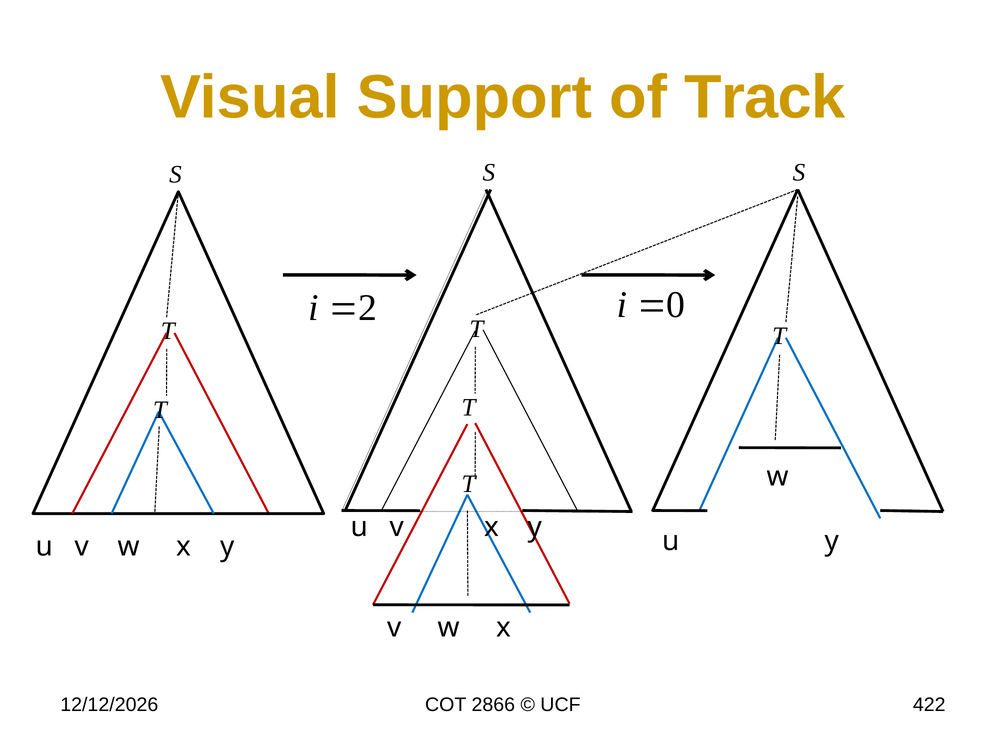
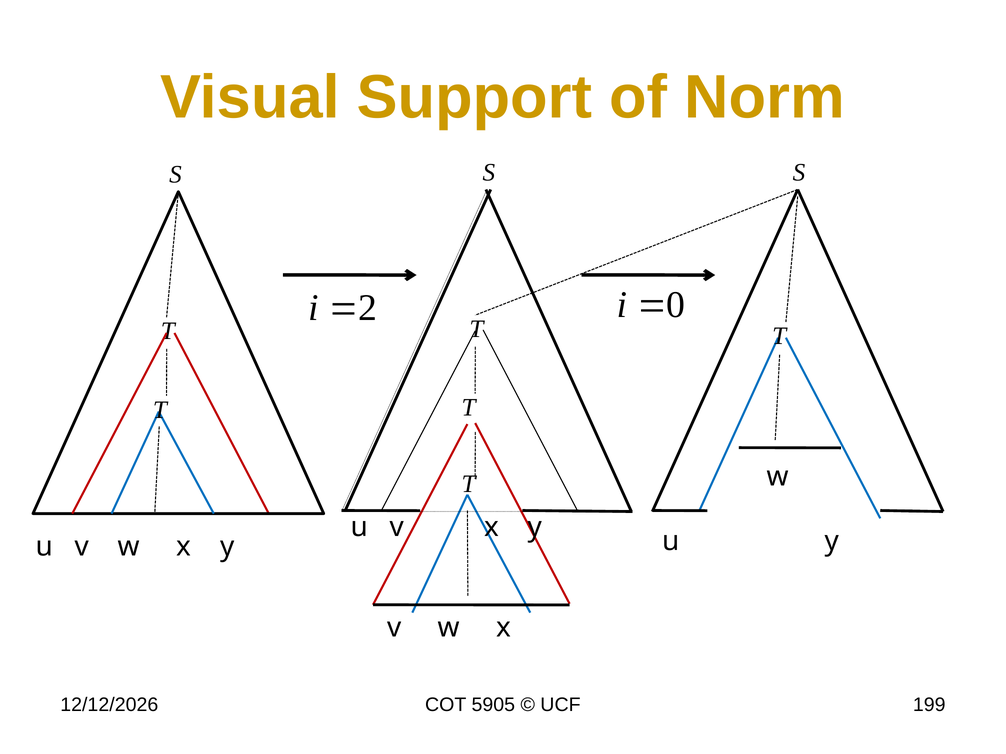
Track: Track -> Norm
2866: 2866 -> 5905
422: 422 -> 199
